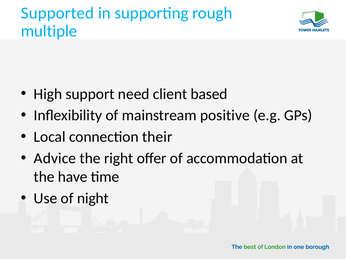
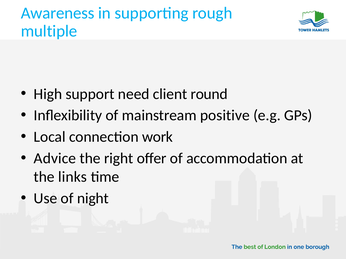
Supported: Supported -> Awareness
based: based -> round
their: their -> work
have: have -> links
